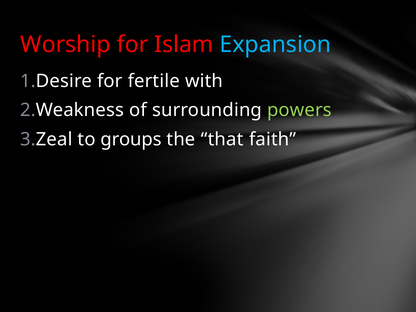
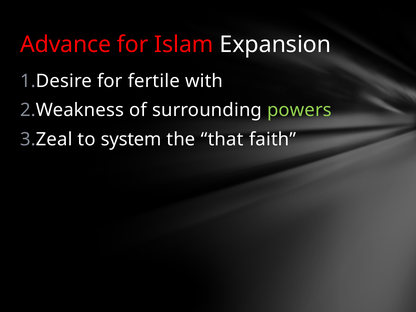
Worship: Worship -> Advance
Expansion colour: light blue -> white
groups: groups -> system
